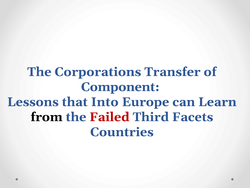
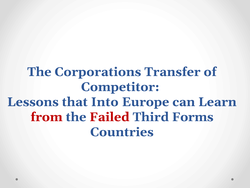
Component: Component -> Competitor
from colour: black -> red
Facets: Facets -> Forms
